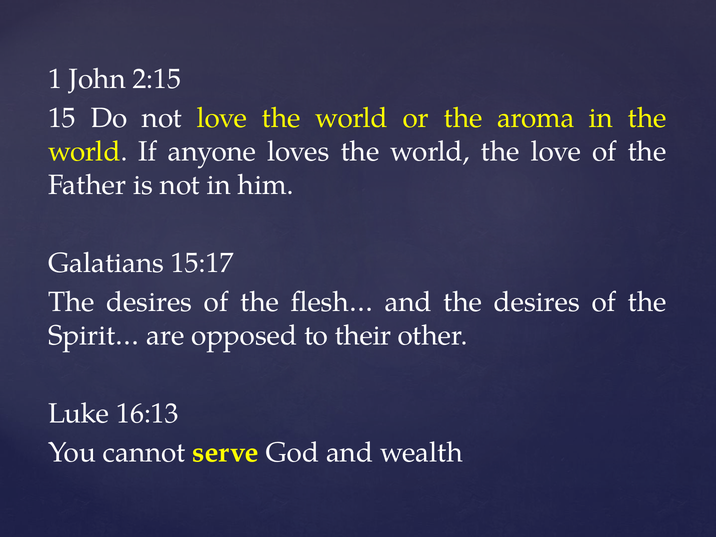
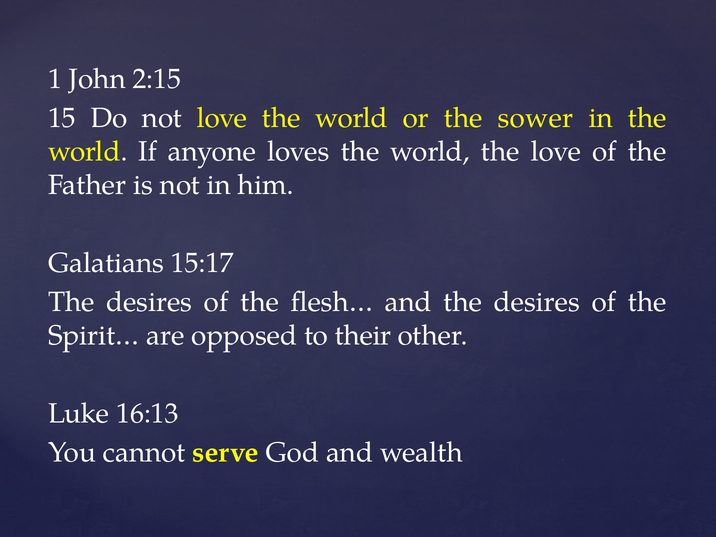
aroma: aroma -> sower
